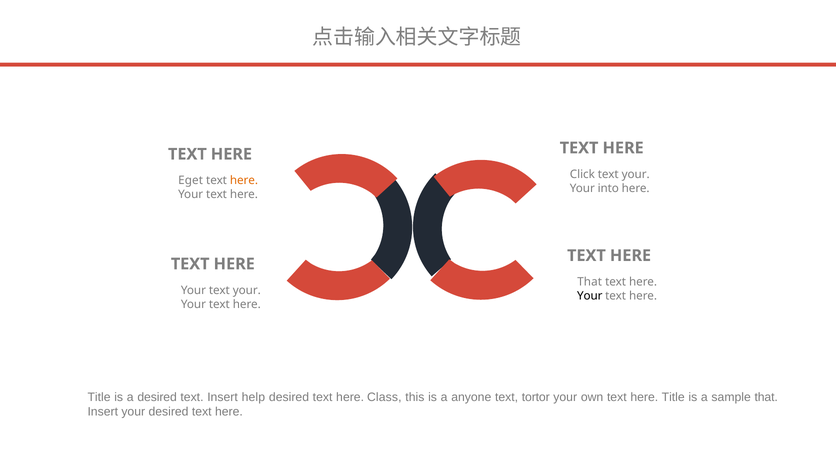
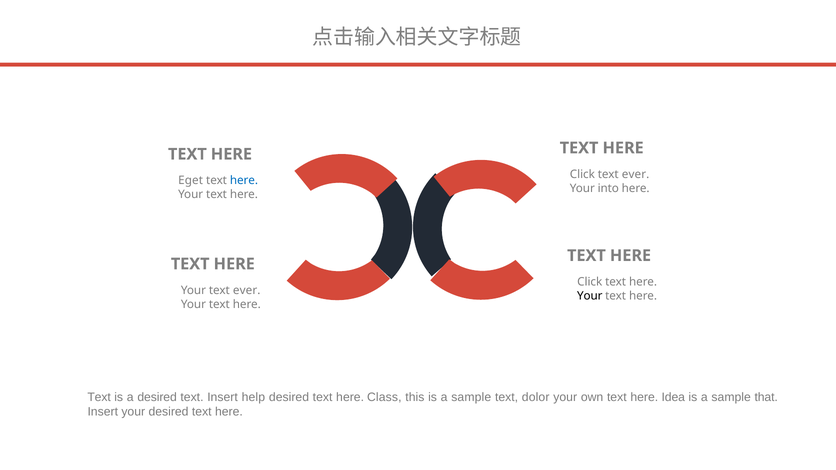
your at (636, 175): your -> ever
here at (244, 181) colour: orange -> blue
That at (590, 282): That -> Click
Your text your: your -> ever
Title at (99, 397): Title -> Text
this is a anyone: anyone -> sample
tortor: tortor -> dolor
own text here Title: Title -> Idea
